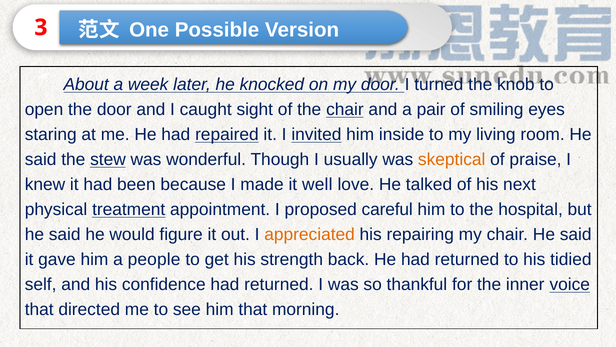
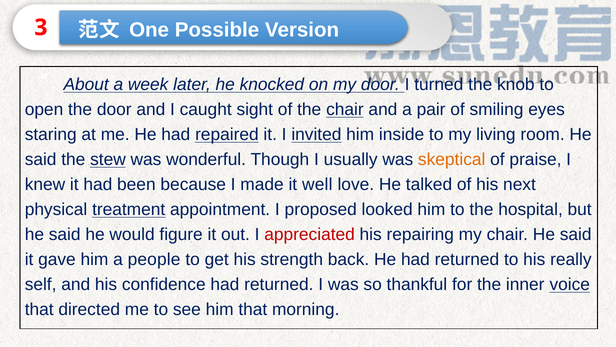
careful: careful -> looked
appreciated colour: orange -> red
tidied: tidied -> really
